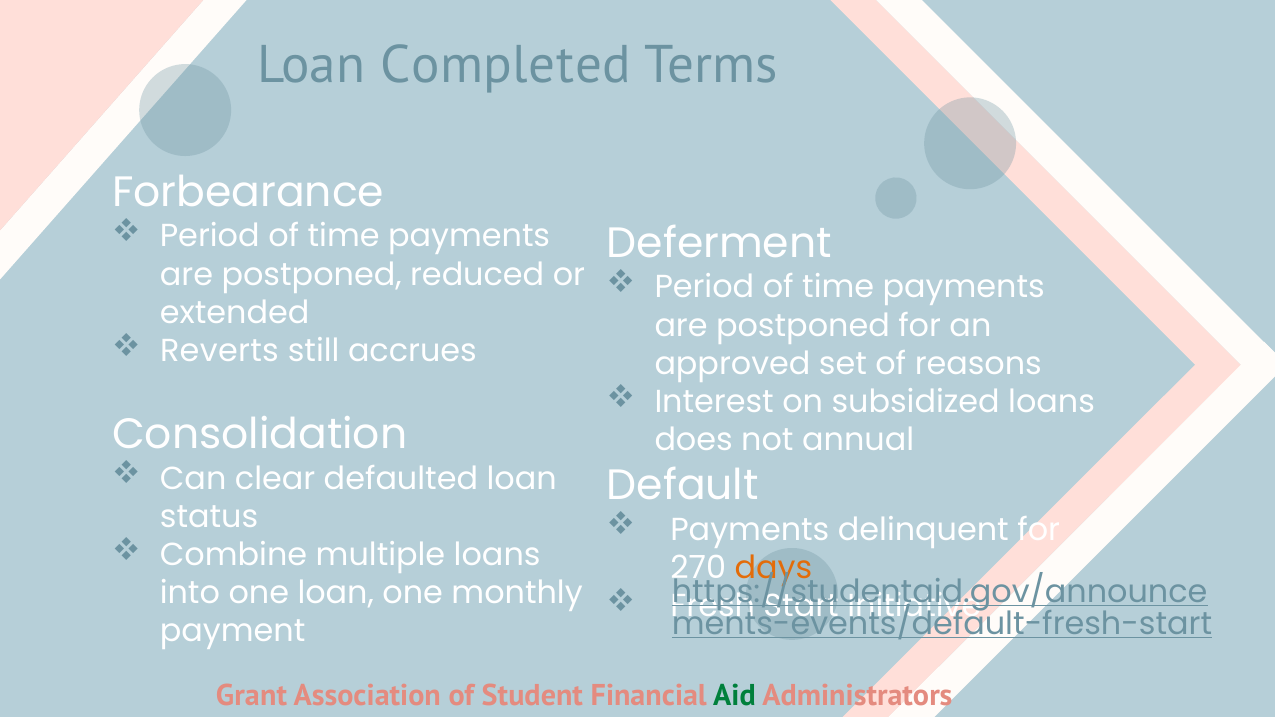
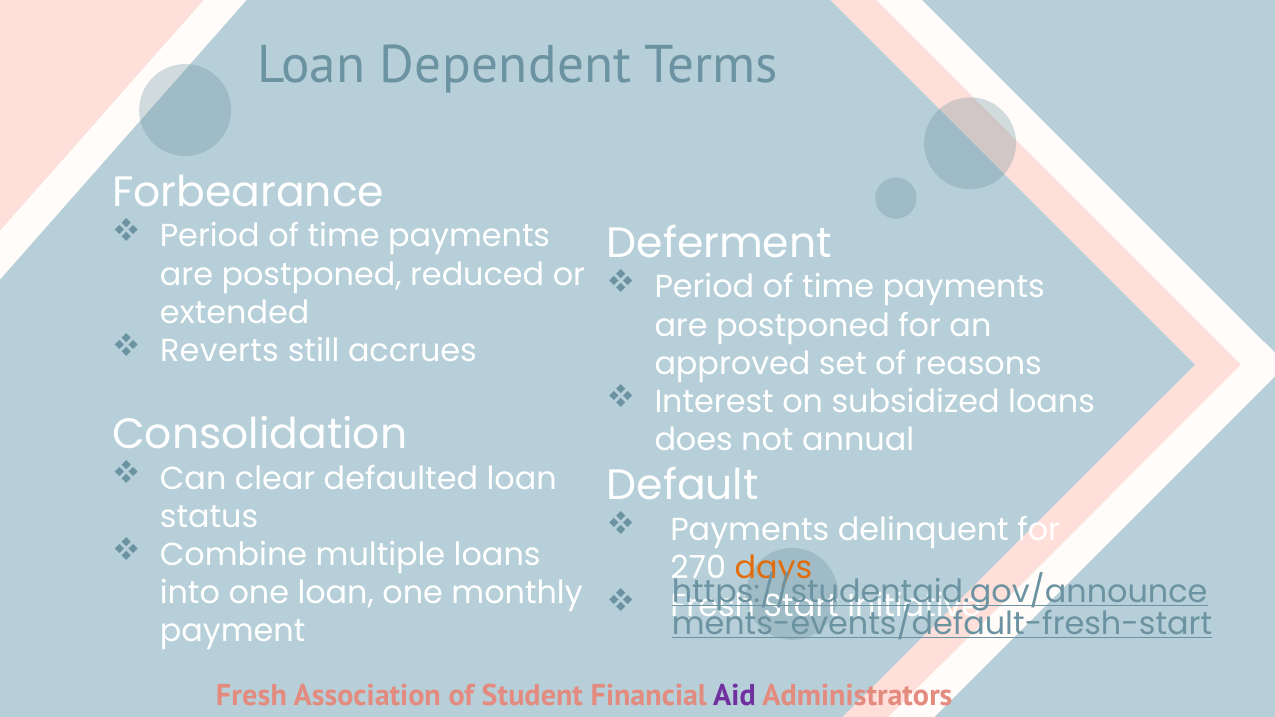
Completed: Completed -> Dependent
Grant at (251, 696): Grant -> Fresh
Aid colour: green -> purple
